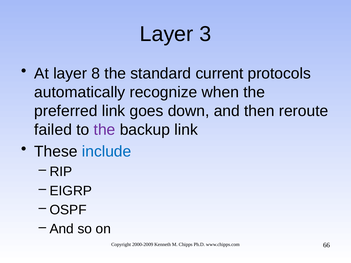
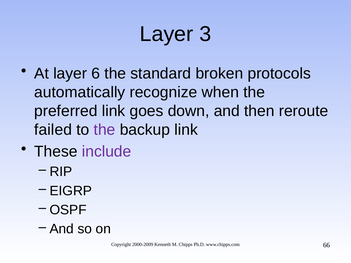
8: 8 -> 6
current: current -> broken
include colour: blue -> purple
